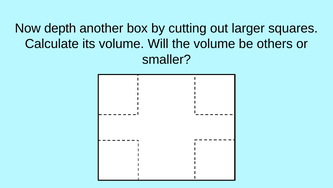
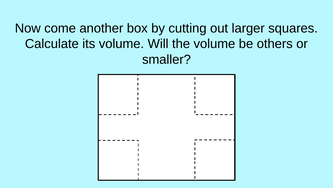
depth: depth -> come
